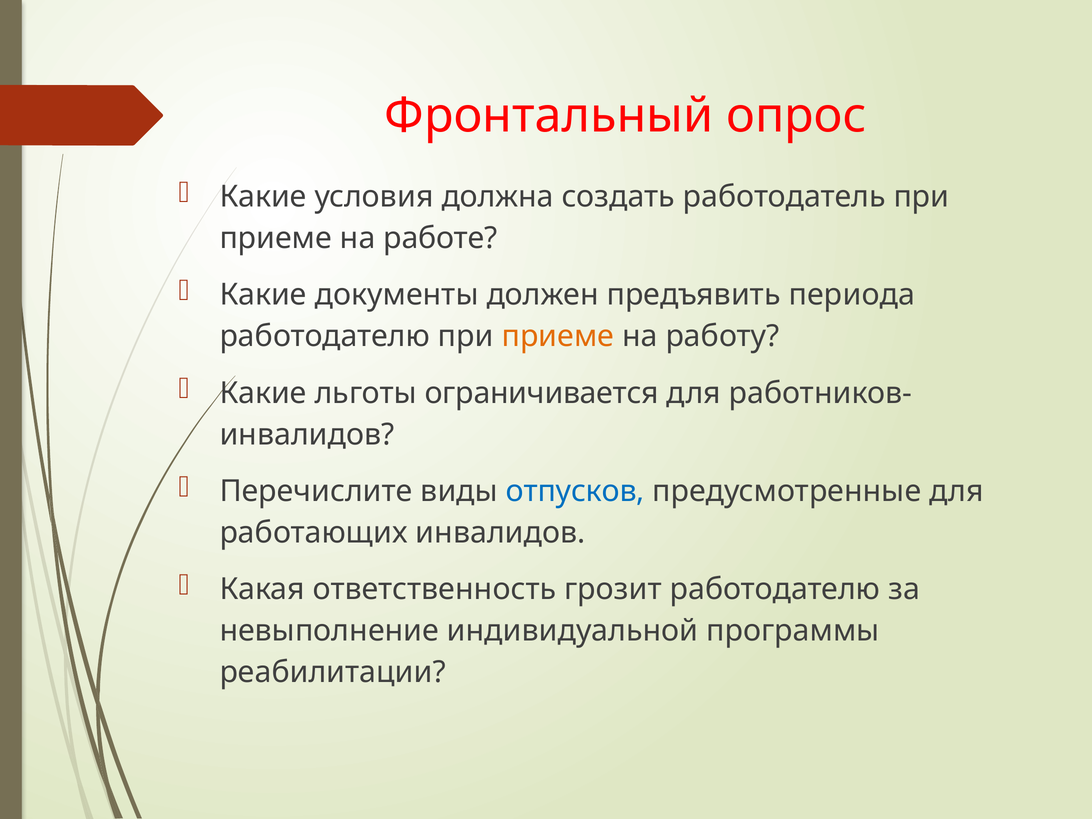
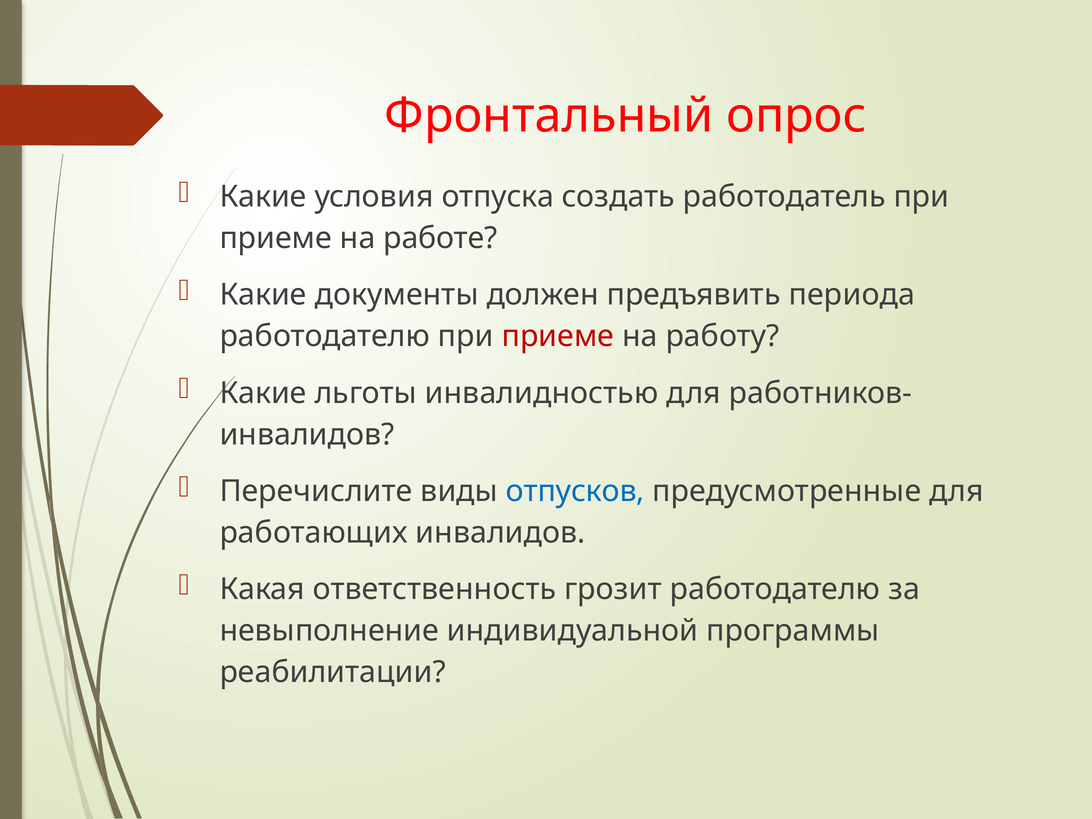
должна: должна -> отпуска
приеме at (558, 336) colour: orange -> red
ограничивается: ограничивается -> инвалидностью
